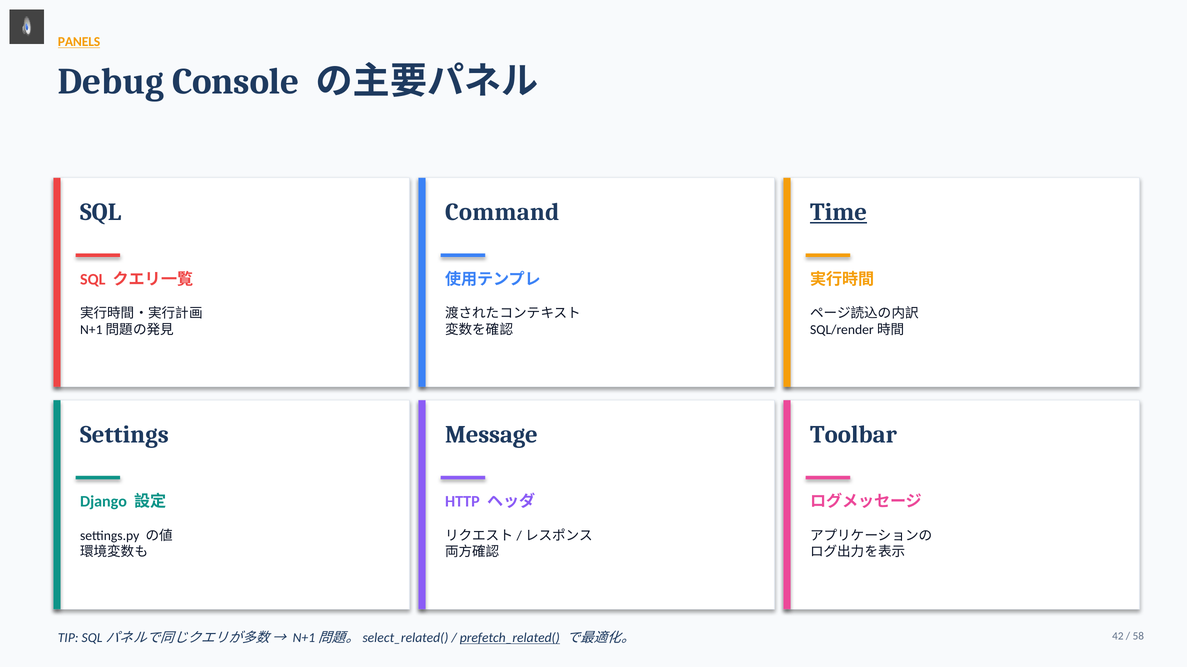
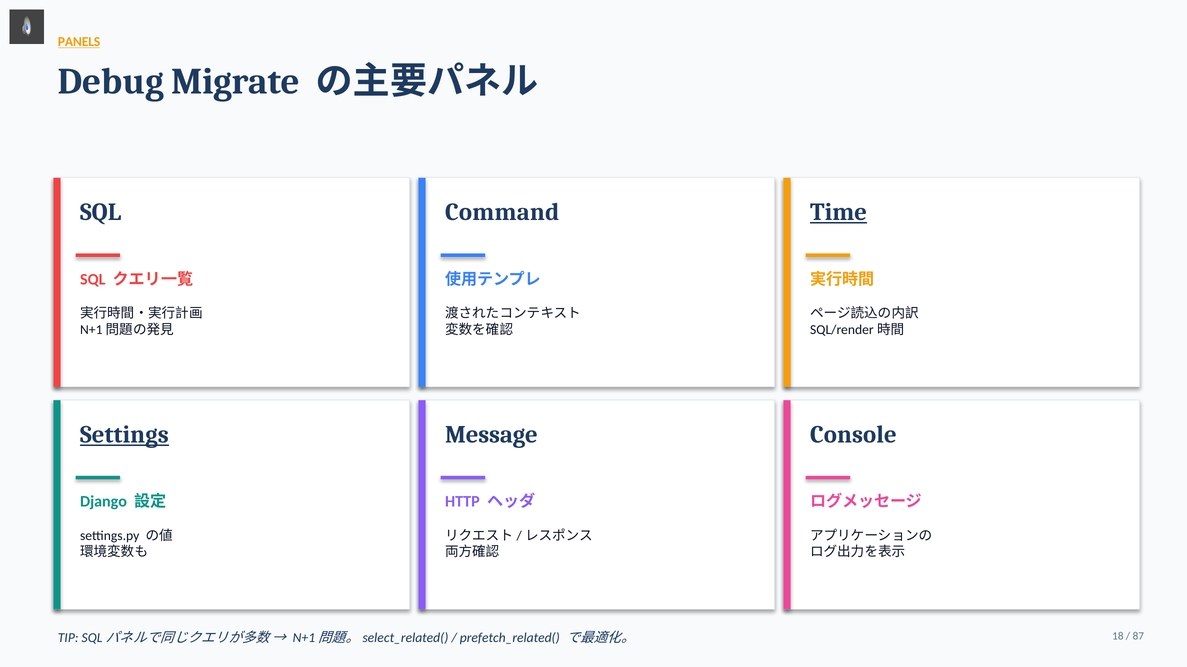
Console: Console -> Migrate
Settings underline: none -> present
Toolbar: Toolbar -> Console
prefetch_related( underline: present -> none
42: 42 -> 18
58: 58 -> 87
